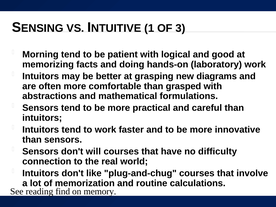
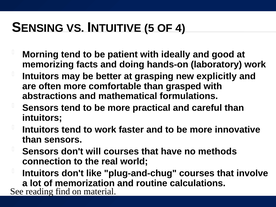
1: 1 -> 5
3: 3 -> 4
logical: logical -> ideally
diagrams: diagrams -> explicitly
difficulty: difficulty -> methods
memory: memory -> material
